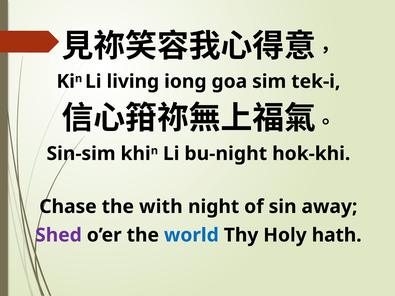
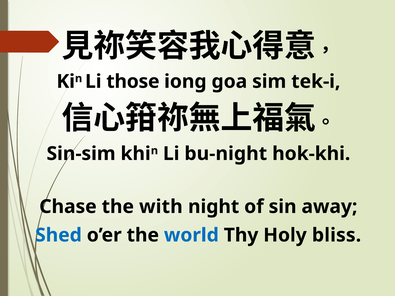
living: living -> those
Shed colour: purple -> blue
hath: hath -> bliss
